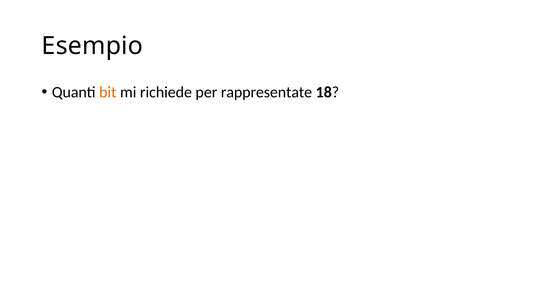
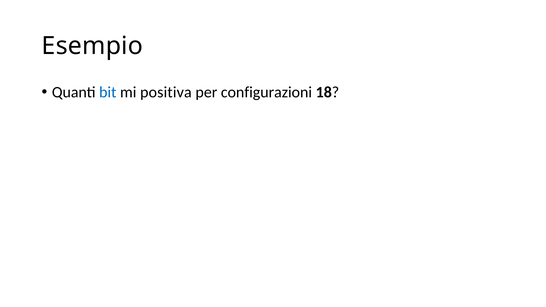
bit colour: orange -> blue
richiede: richiede -> positiva
rappresentate: rappresentate -> configurazioni
